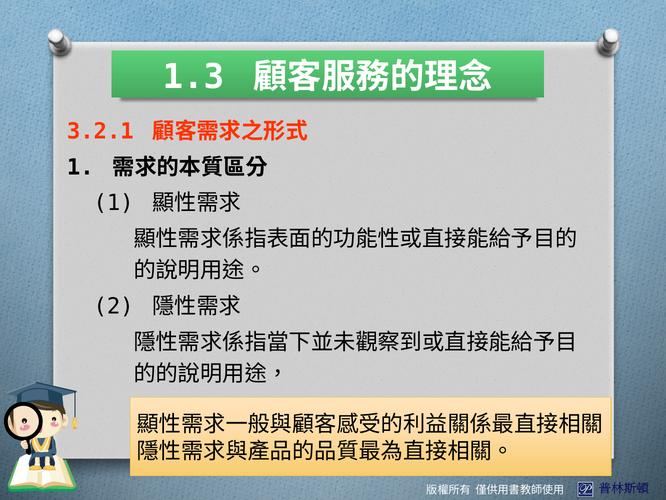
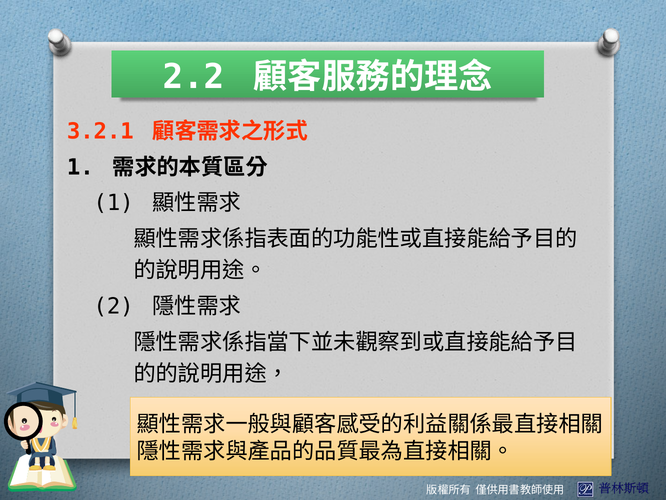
1.3: 1.3 -> 2.2
